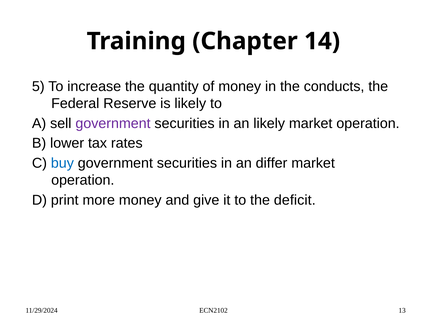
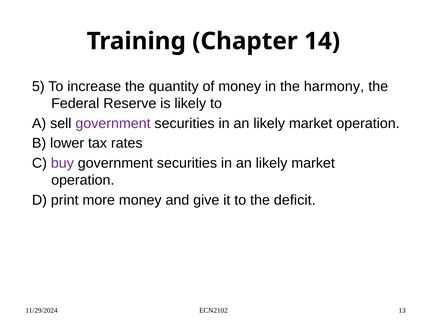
conducts: conducts -> harmony
buy colour: blue -> purple
differ at (272, 163): differ -> likely
